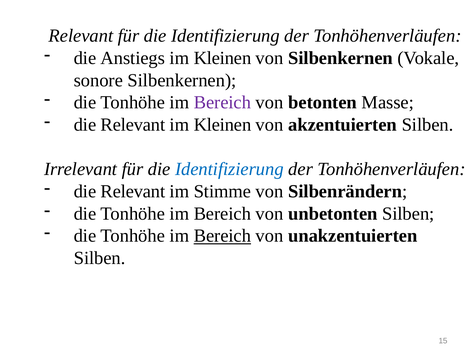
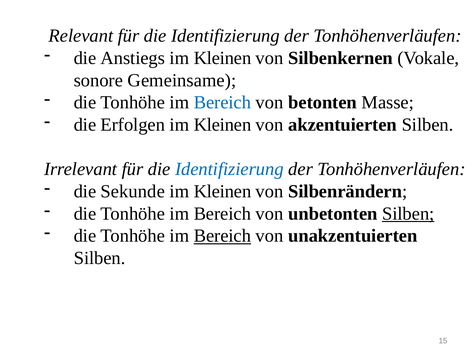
sonore Silbenkernen: Silbenkernen -> Gemeinsame
Bereich at (222, 102) colour: purple -> blue
Relevant at (133, 125): Relevant -> Erfolgen
Relevant at (133, 191): Relevant -> Sekunde
Stimme at (222, 191): Stimme -> Kleinen
Silben at (408, 214) underline: none -> present
